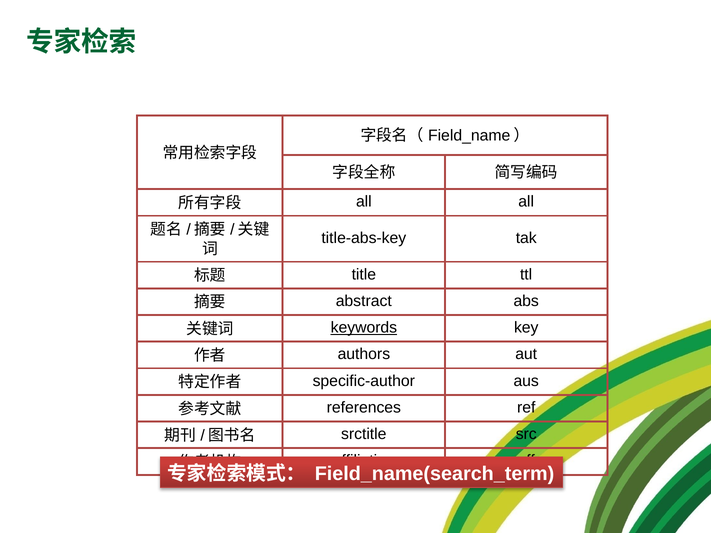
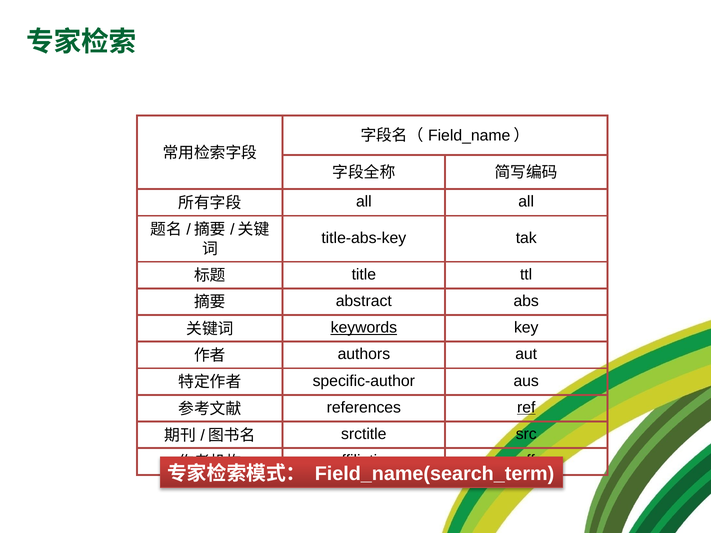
ref underline: none -> present
